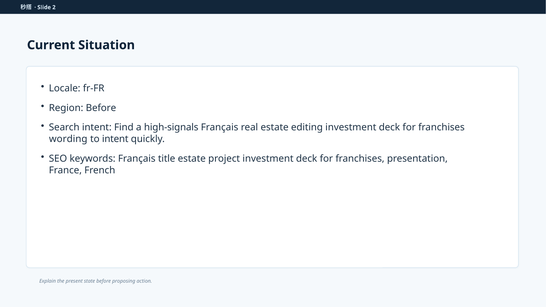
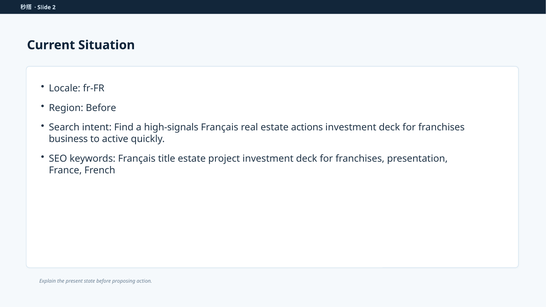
editing: editing -> actions
wording: wording -> business
to intent: intent -> active
